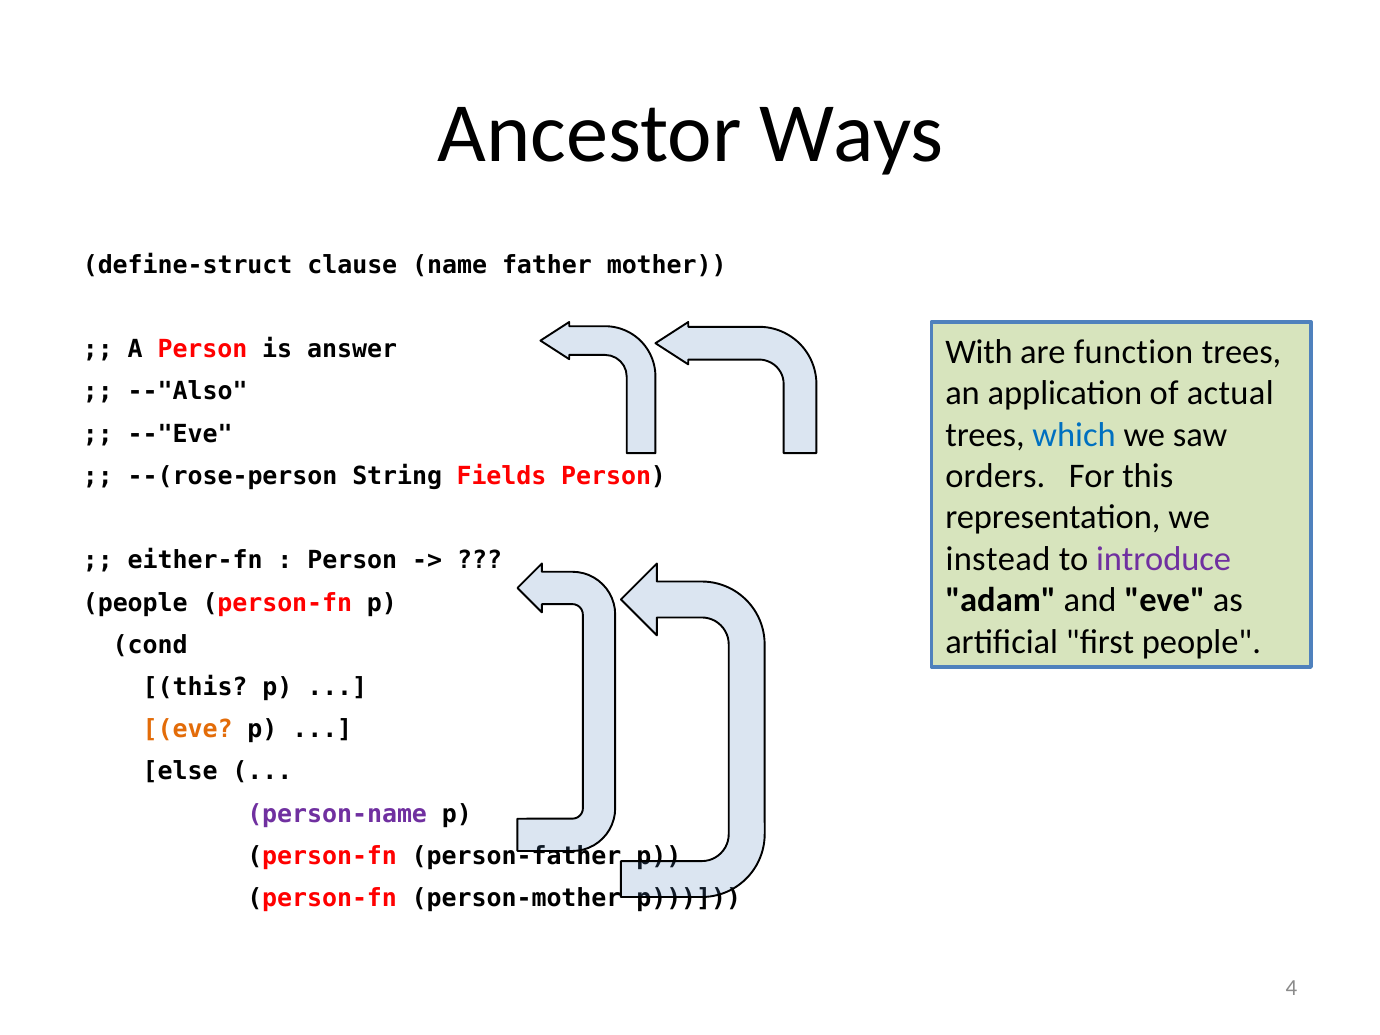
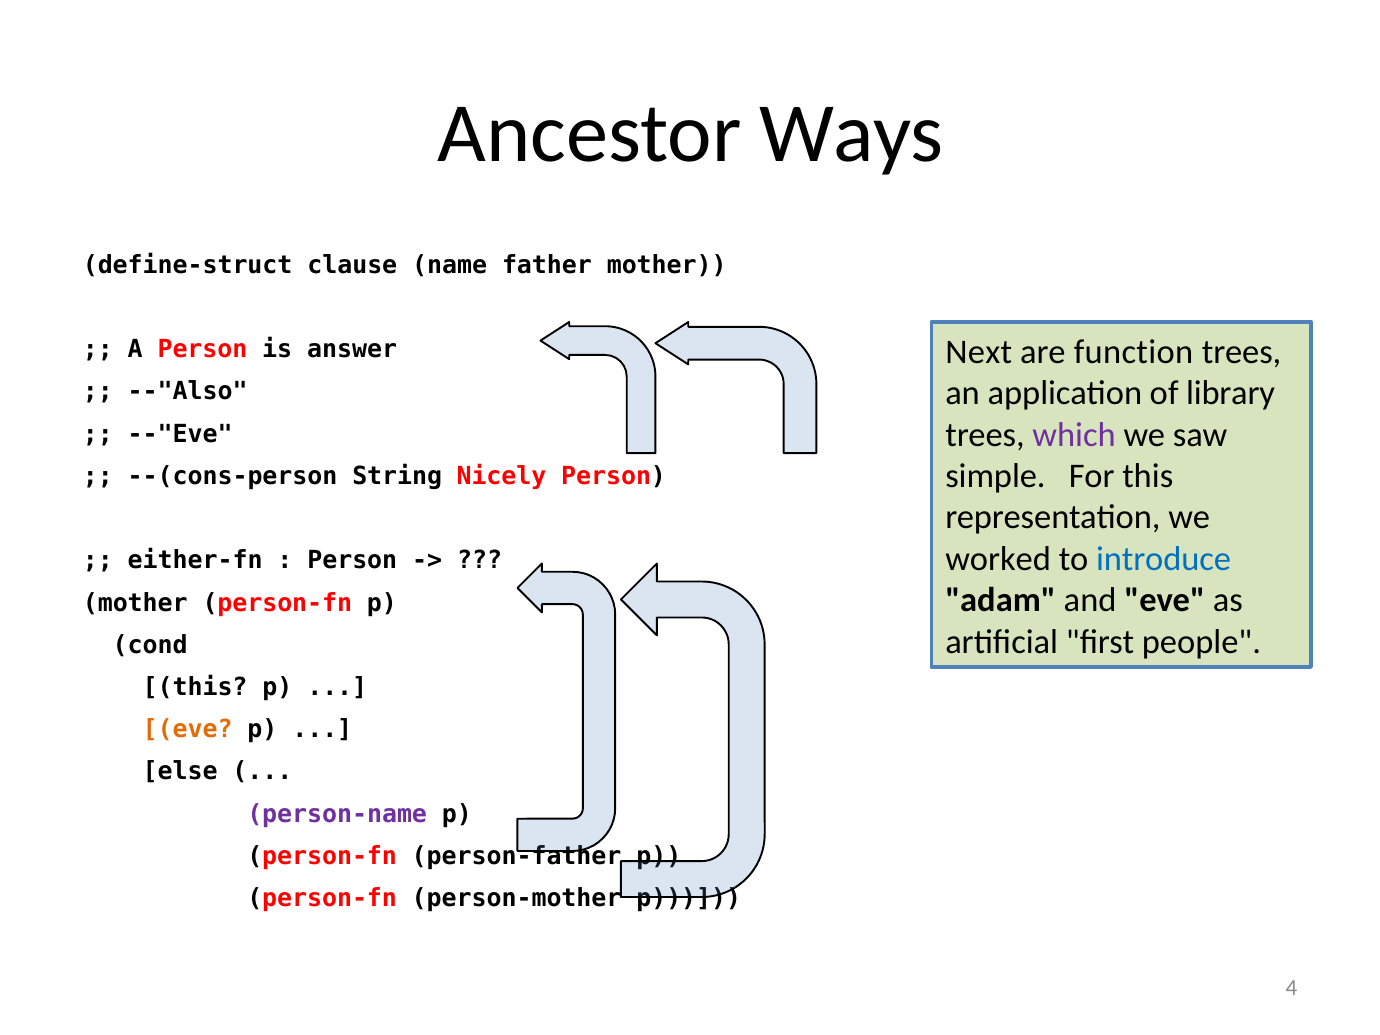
With: With -> Next
actual: actual -> library
which colour: blue -> purple
orders: orders -> simple
--(rose-person: --(rose-person -> --(cons-person
Fields: Fields -> Nicely
instead: instead -> worked
introduce colour: purple -> blue
people at (135, 603): people -> mother
